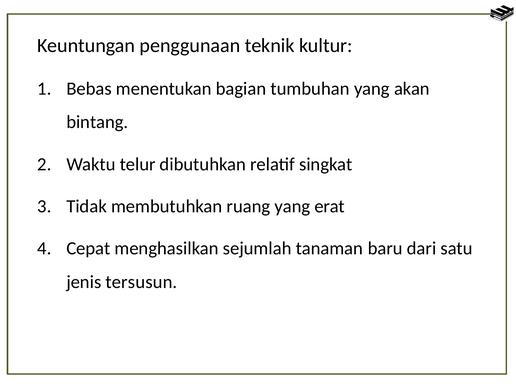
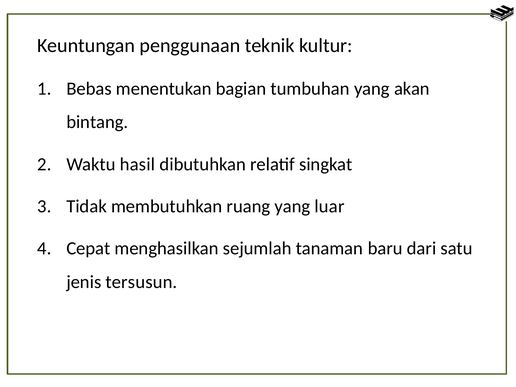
telur: telur -> hasil
erat: erat -> luar
